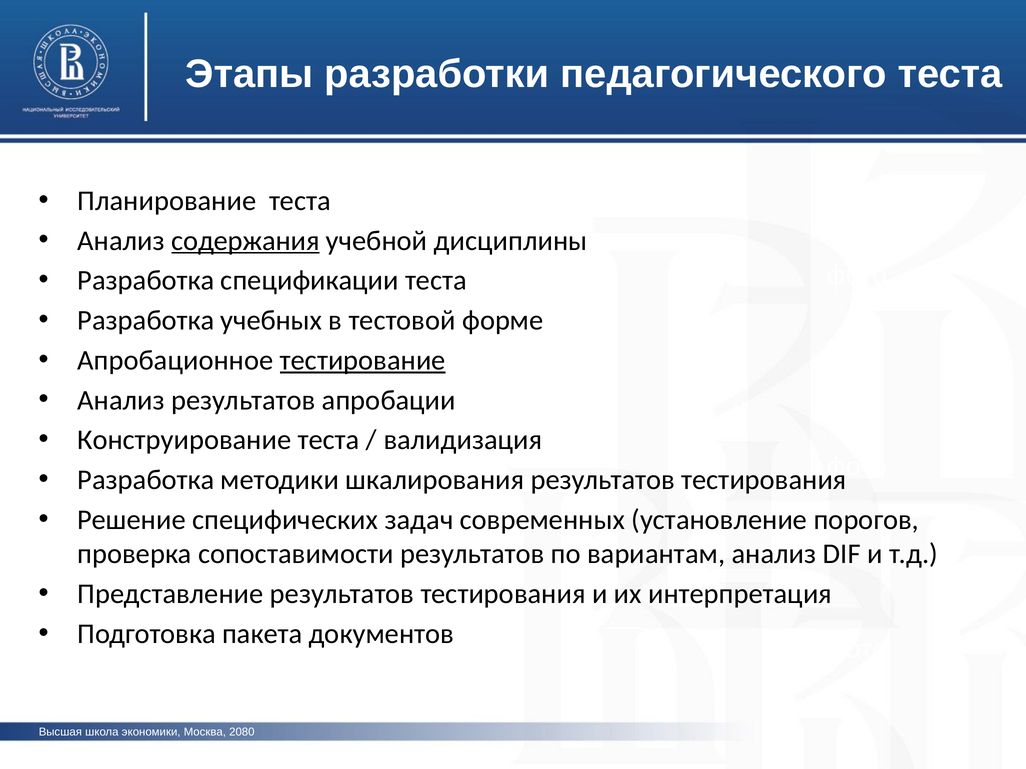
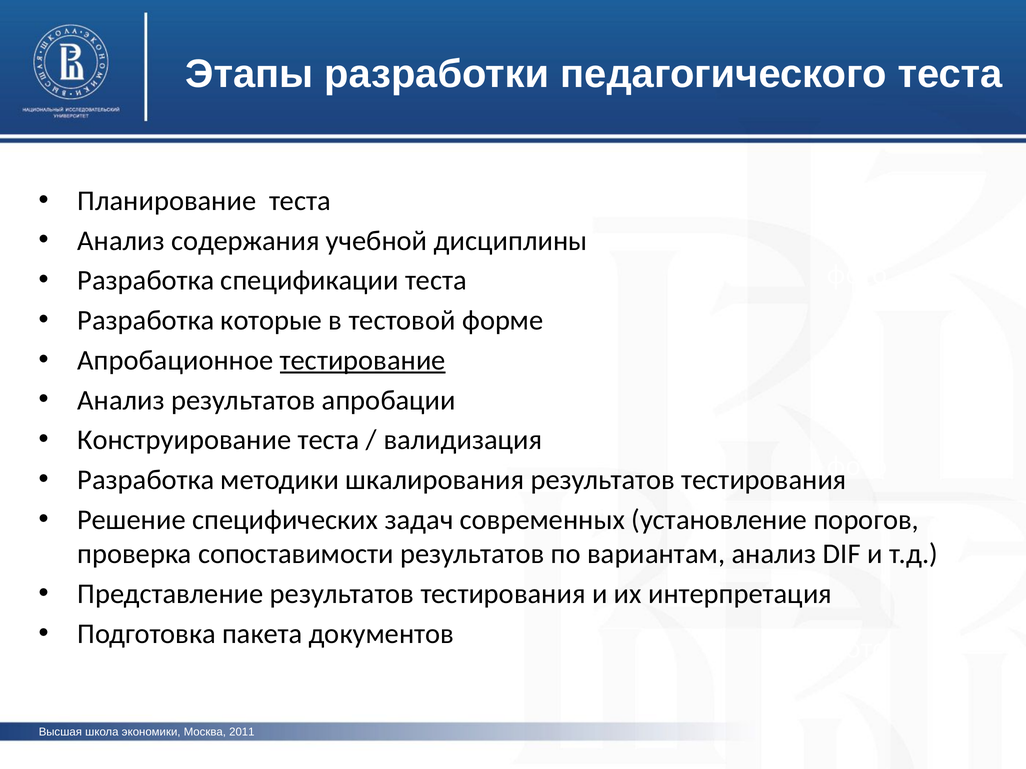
содержания underline: present -> none
учебных: учебных -> которые
2080: 2080 -> 2011
